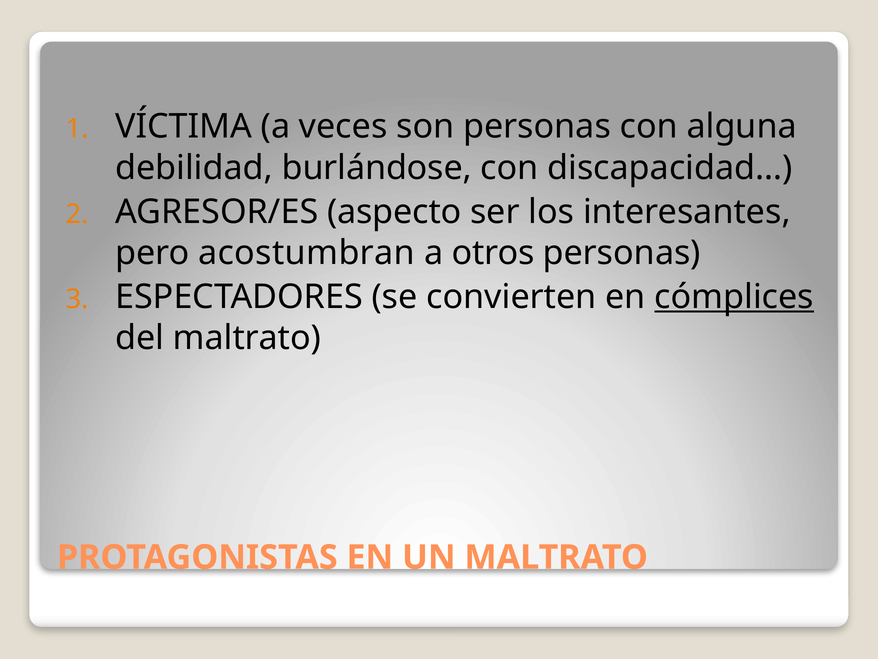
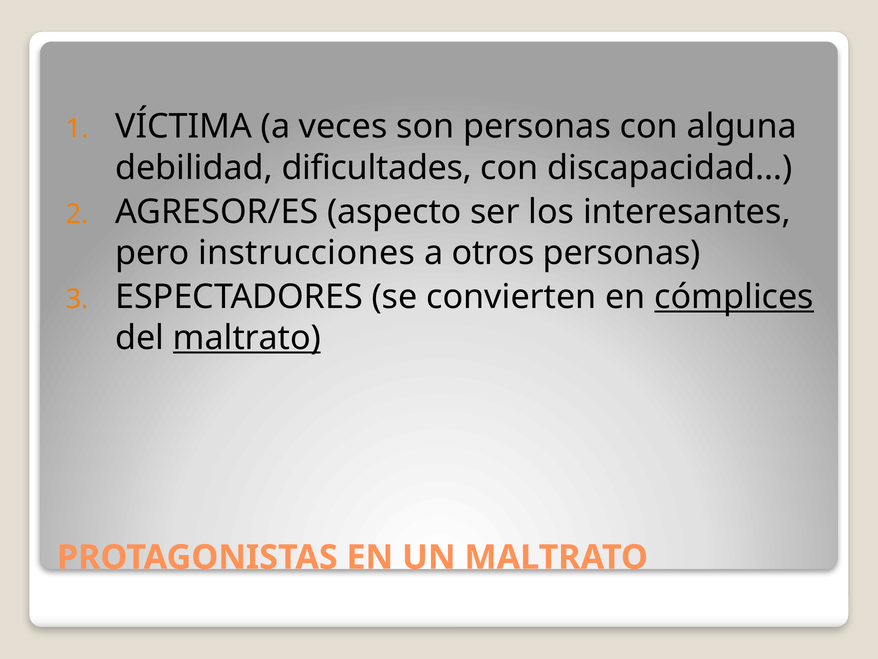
burlándose: burlándose -> dificultades
acostumbran: acostumbran -> instrucciones
maltrato at (247, 338) underline: none -> present
